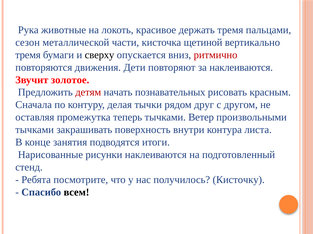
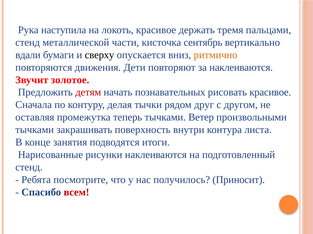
животные: животные -> наступила
сезон at (28, 43): сезон -> стенд
щетиной: щетиной -> сентябрь
тремя at (28, 55): тремя -> вдали
ритмично colour: red -> orange
рисовать красным: красным -> красивое
Кисточку: Кисточку -> Приносит
всем colour: black -> red
